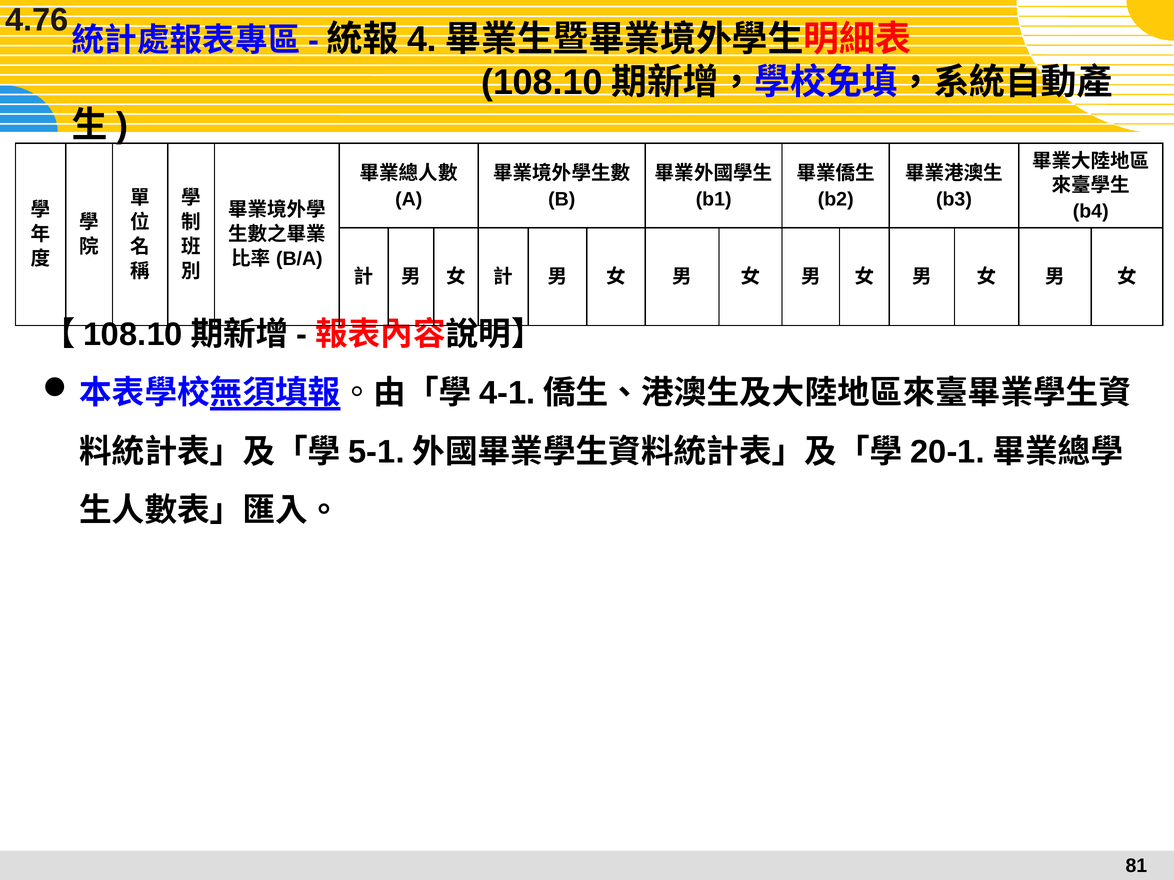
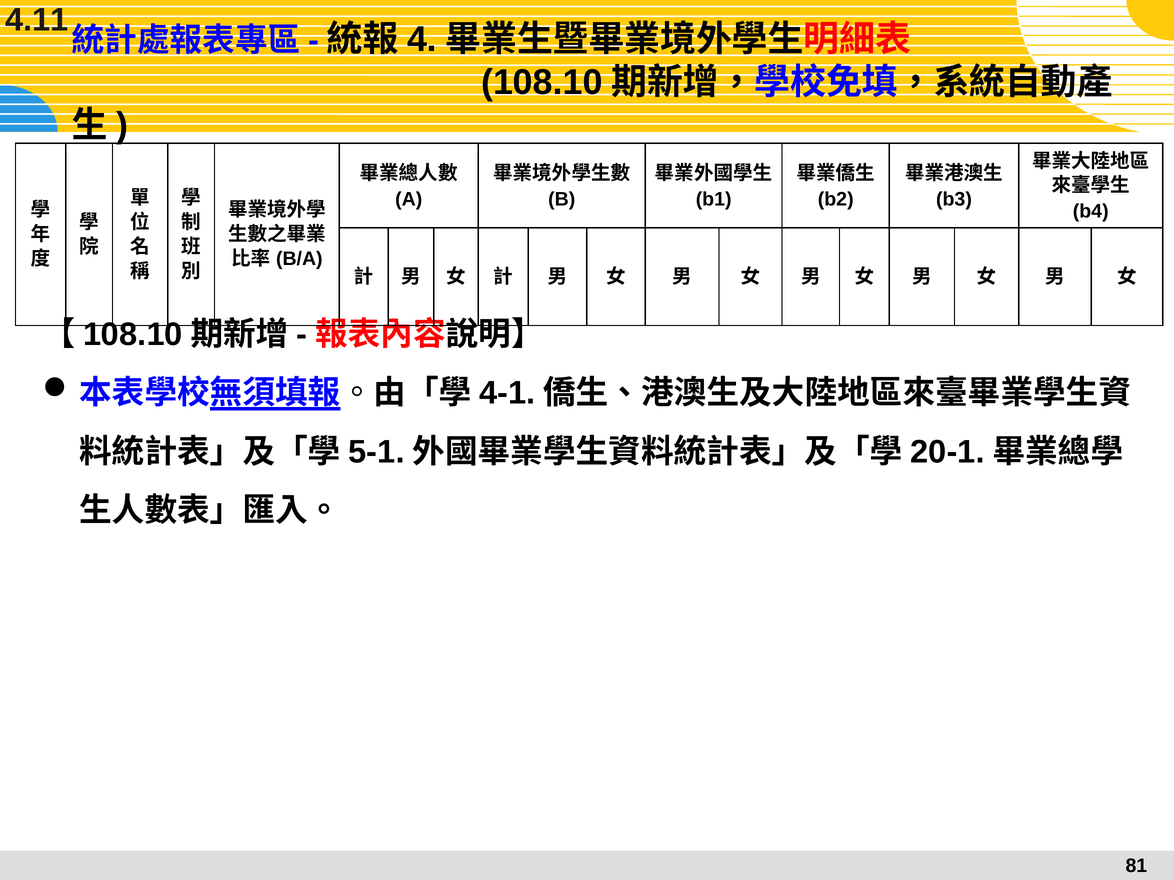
4.76: 4.76 -> 4.11
